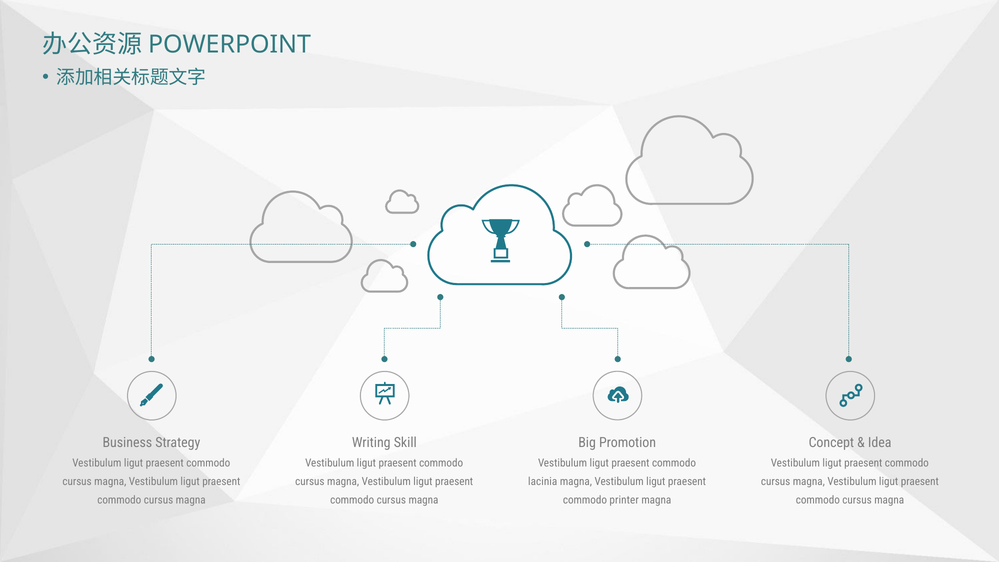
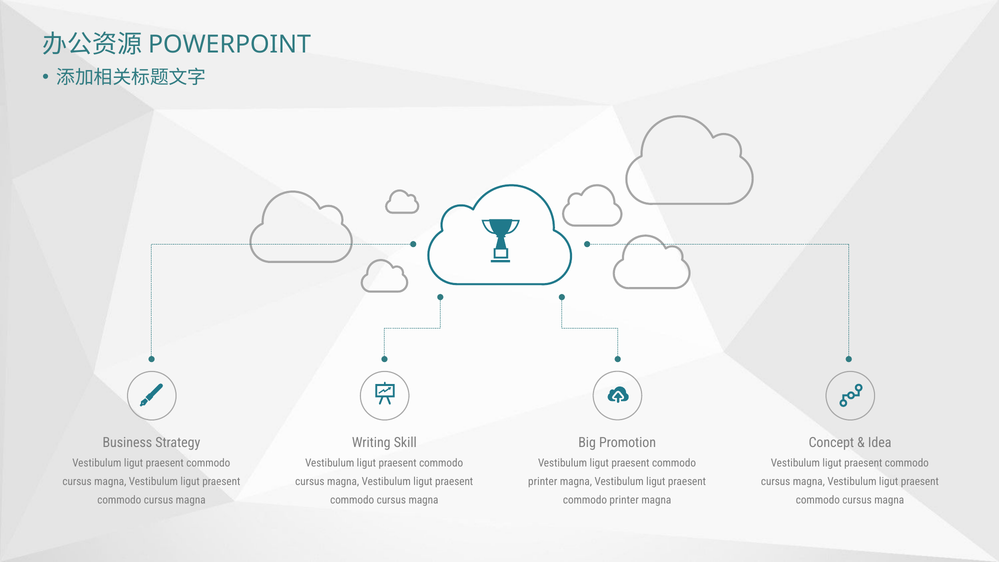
lacinia at (543, 481): lacinia -> printer
